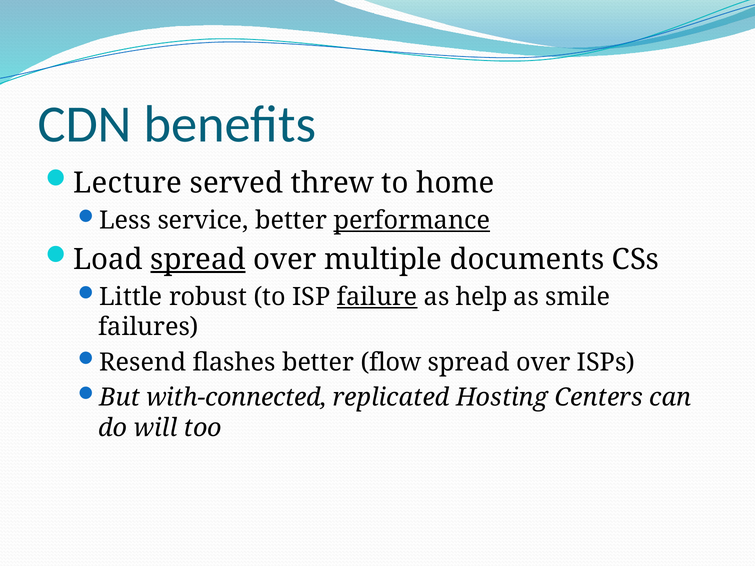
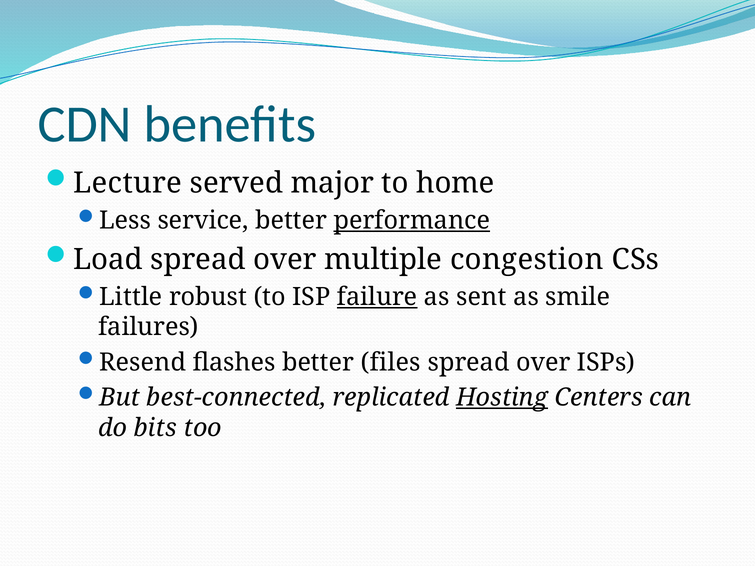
threw: threw -> major
spread at (198, 260) underline: present -> none
documents: documents -> congestion
help: help -> sent
flow: flow -> files
with-connected: with-connected -> best-connected
Hosting underline: none -> present
will: will -> bits
